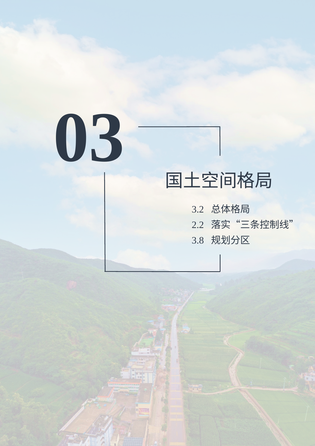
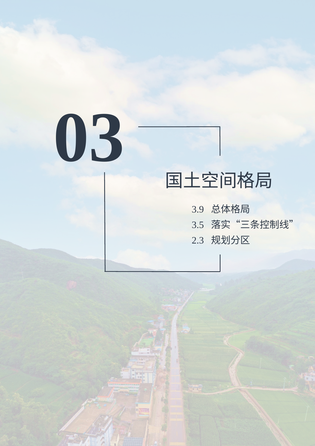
3.2: 3.2 -> 3.9
2.2: 2.2 -> 3.5
3.8: 3.8 -> 2.3
